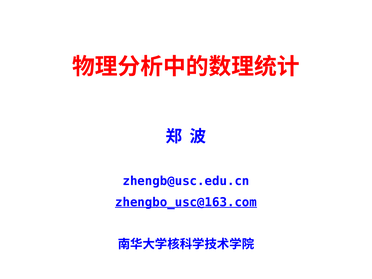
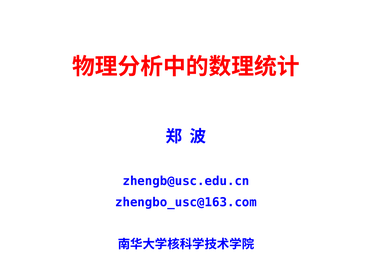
zhengbo_usc@163.com underline: present -> none
